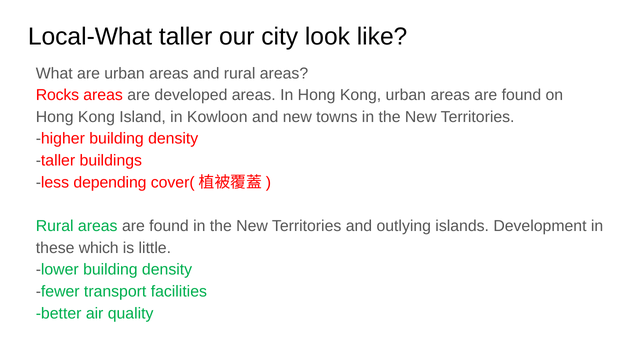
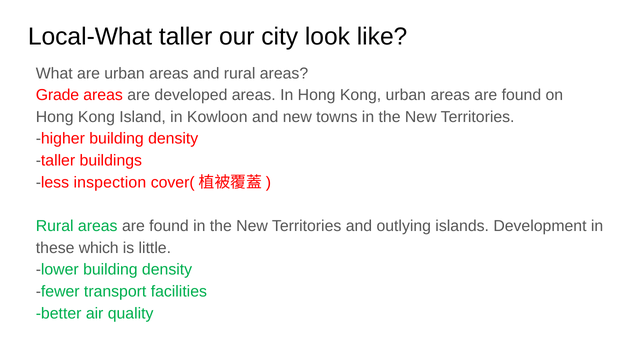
Rocks: Rocks -> Grade
depending: depending -> inspection
